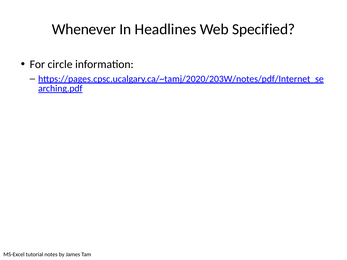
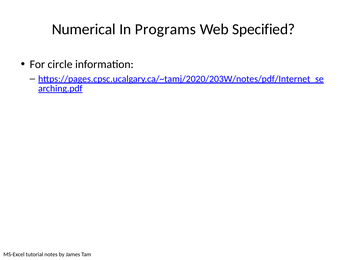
Whenever: Whenever -> Numerical
Headlines: Headlines -> Programs
